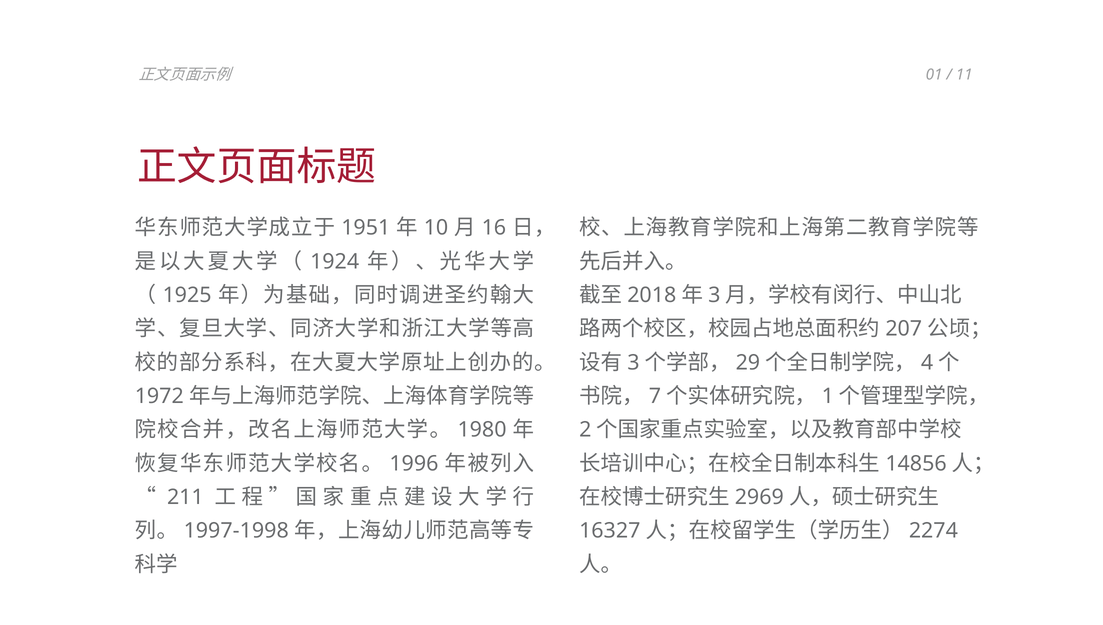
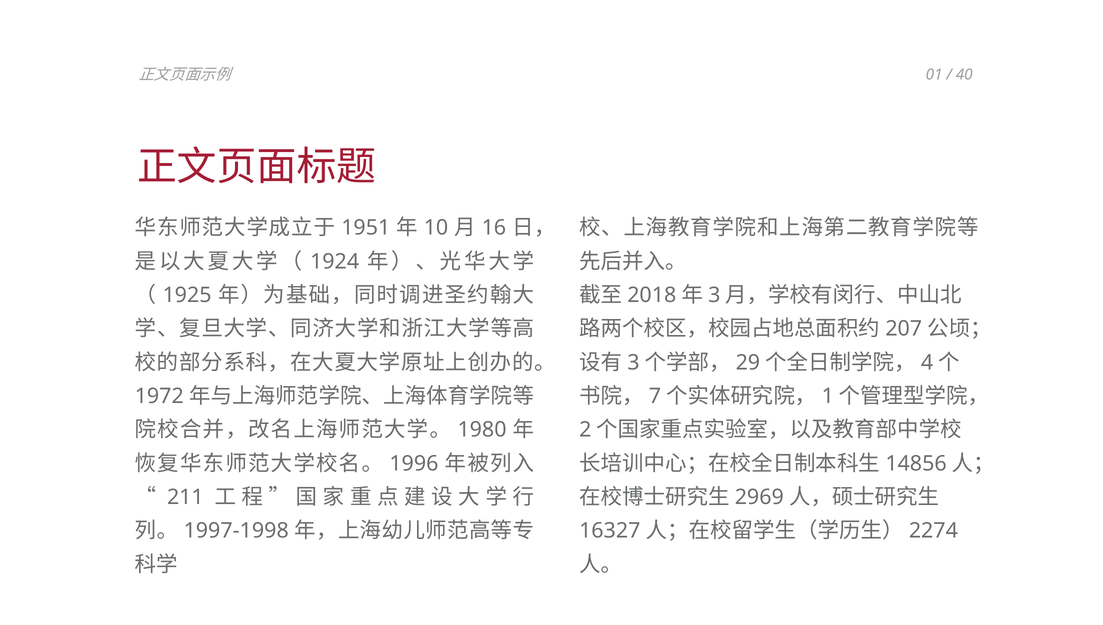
11: 11 -> 40
